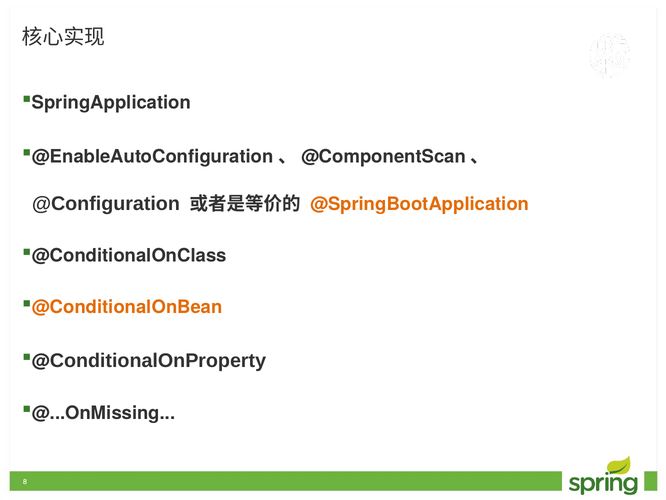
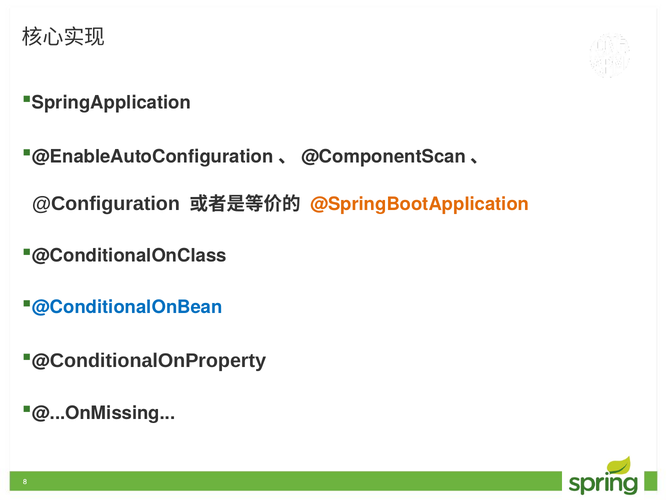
@ConditionalOnBean colour: orange -> blue
